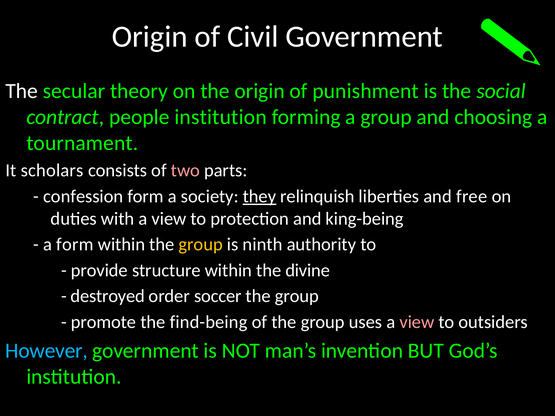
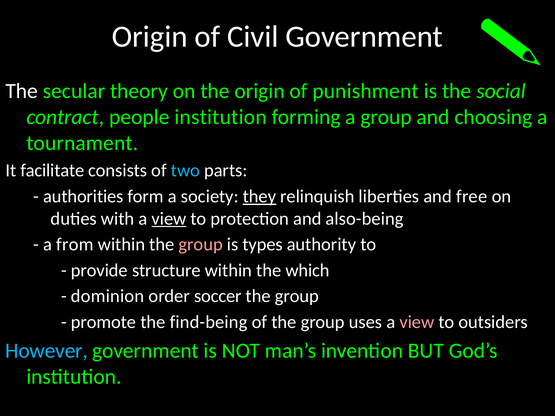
scholars: scholars -> facilitate
two colour: pink -> light blue
confession: confession -> authorities
view at (169, 219) underline: none -> present
king-being: king-being -> also-being
a form: form -> from
group at (201, 245) colour: yellow -> pink
ninth: ninth -> types
divine: divine -> which
destroyed: destroyed -> dominion
